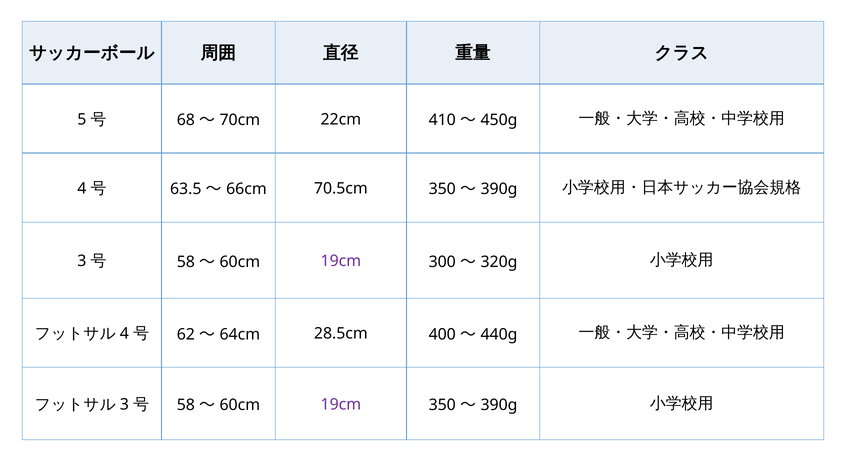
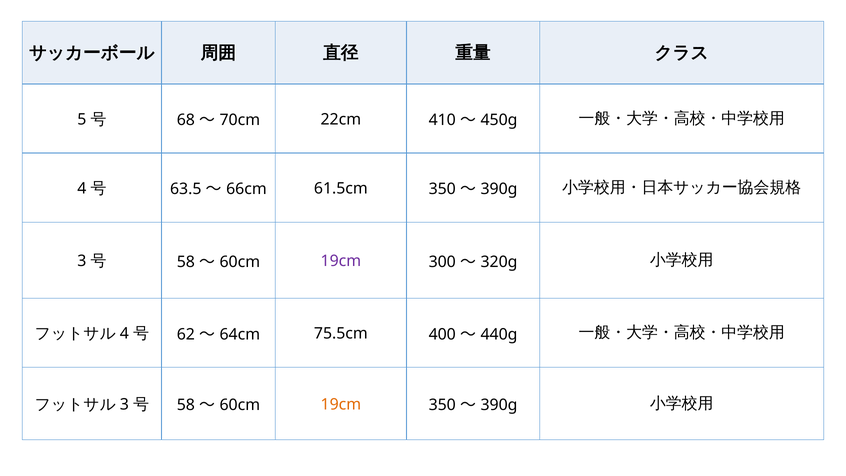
70.5cm: 70.5cm -> 61.5cm
28.5cm: 28.5cm -> 75.5cm
19cm at (341, 404) colour: purple -> orange
